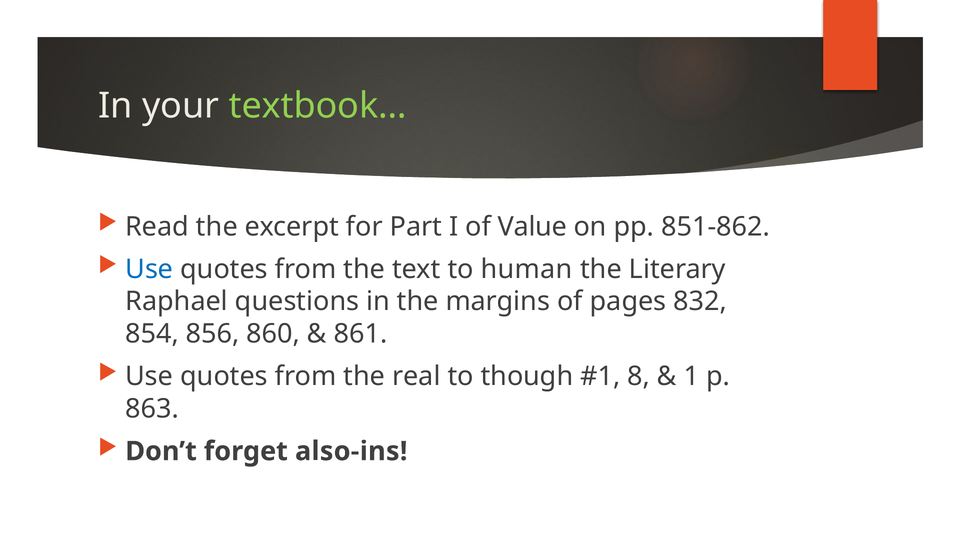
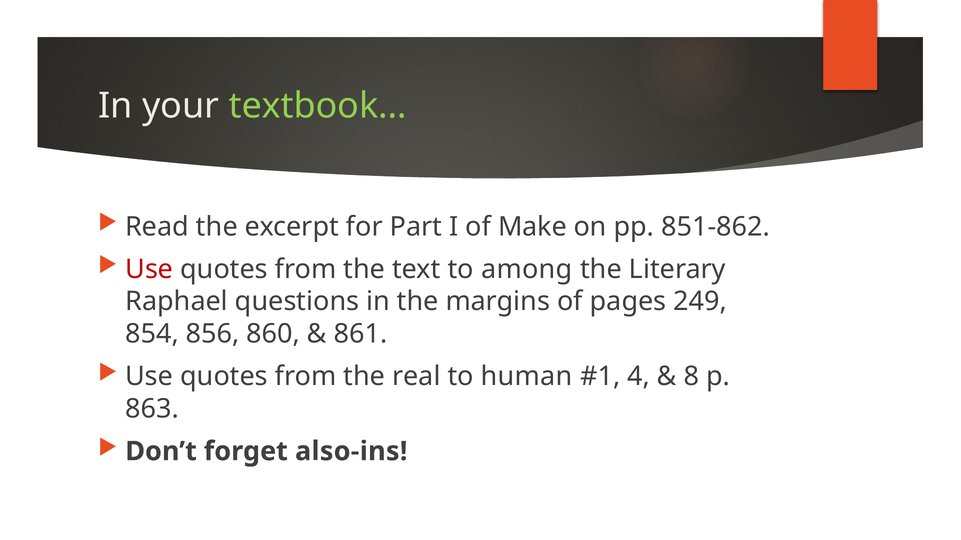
Value: Value -> Make
Use at (149, 269) colour: blue -> red
human: human -> among
832: 832 -> 249
though: though -> human
8: 8 -> 4
1: 1 -> 8
